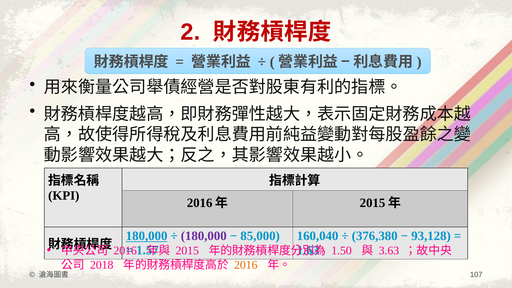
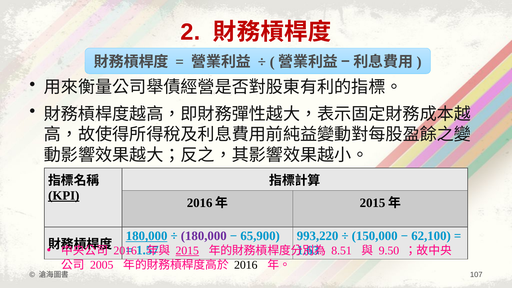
KPI underline: none -> present
85,000: 85,000 -> 65,900
160,040: 160,040 -> 993,220
376,380: 376,380 -> 150,000
93,128: 93,128 -> 62,100
2015 underline: none -> present
1.50: 1.50 -> 8.51
3.63: 3.63 -> 9.50
2018: 2018 -> 2005
2016 at (246, 265) colour: orange -> black
